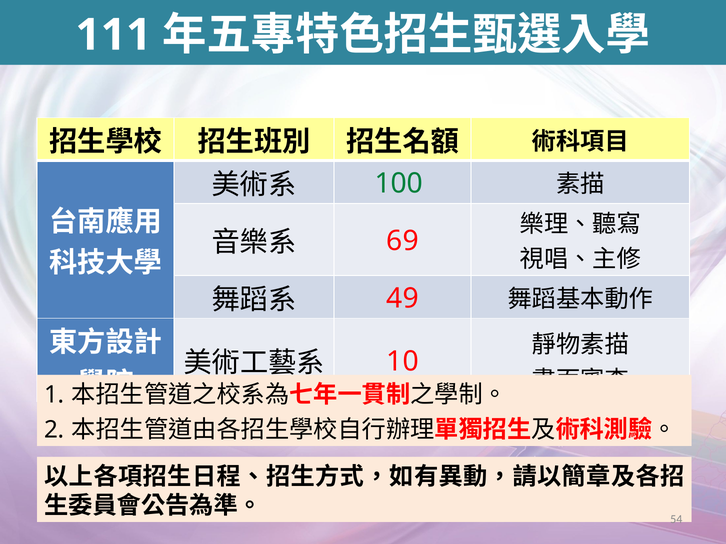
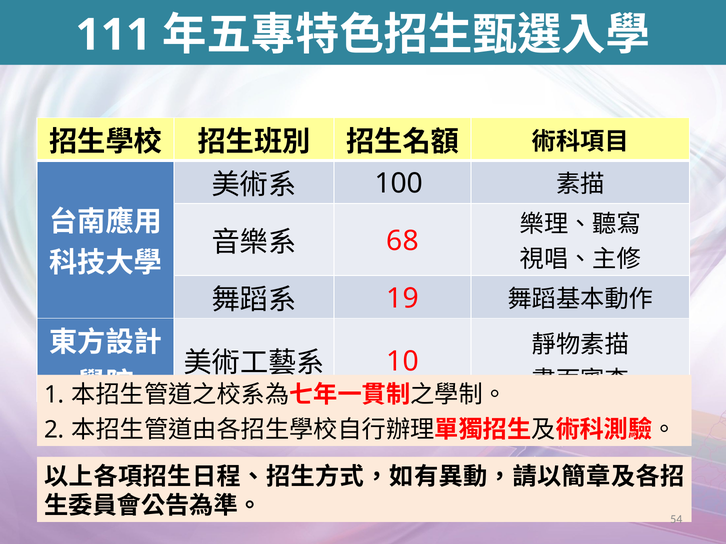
100 colour: green -> black
69: 69 -> 68
49: 49 -> 19
